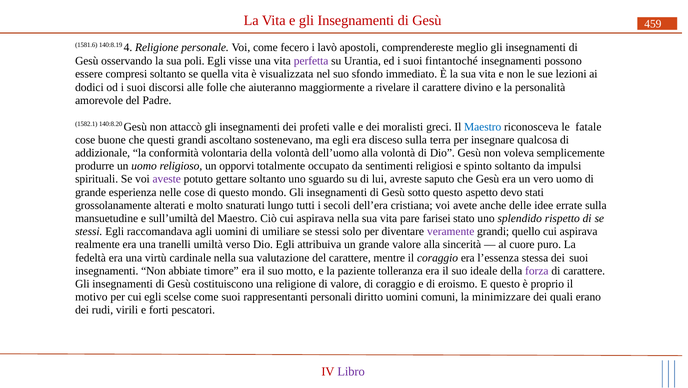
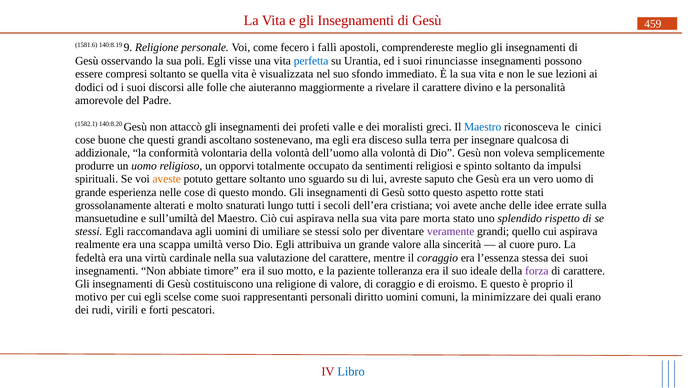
4: 4 -> 9
lavò: lavò -> fallì
perfetta colour: purple -> blue
fintantoché: fintantoché -> rinunciasse
fatale: fatale -> cinici
aveste colour: purple -> orange
devo: devo -> rotte
farisei: farisei -> morta
tranelli: tranelli -> scappa
Libro colour: purple -> blue
